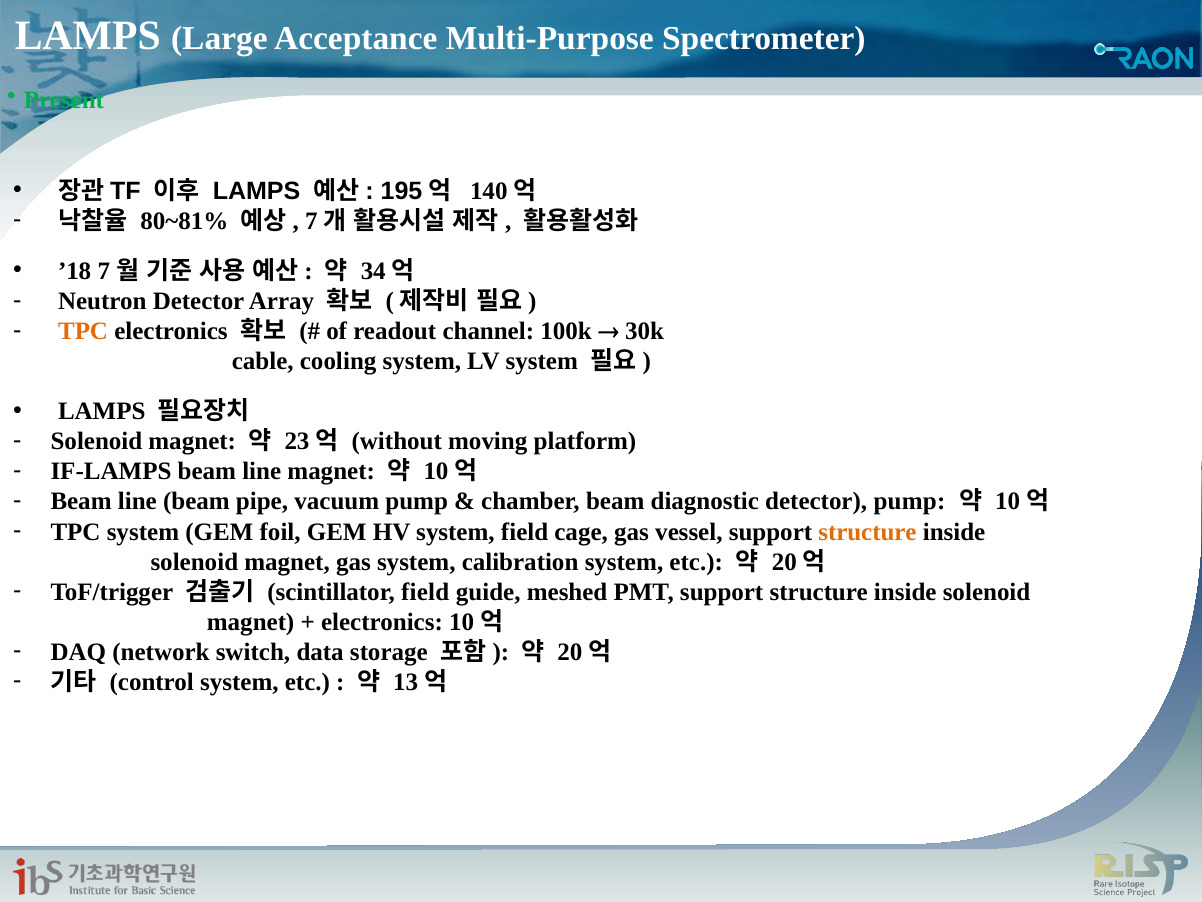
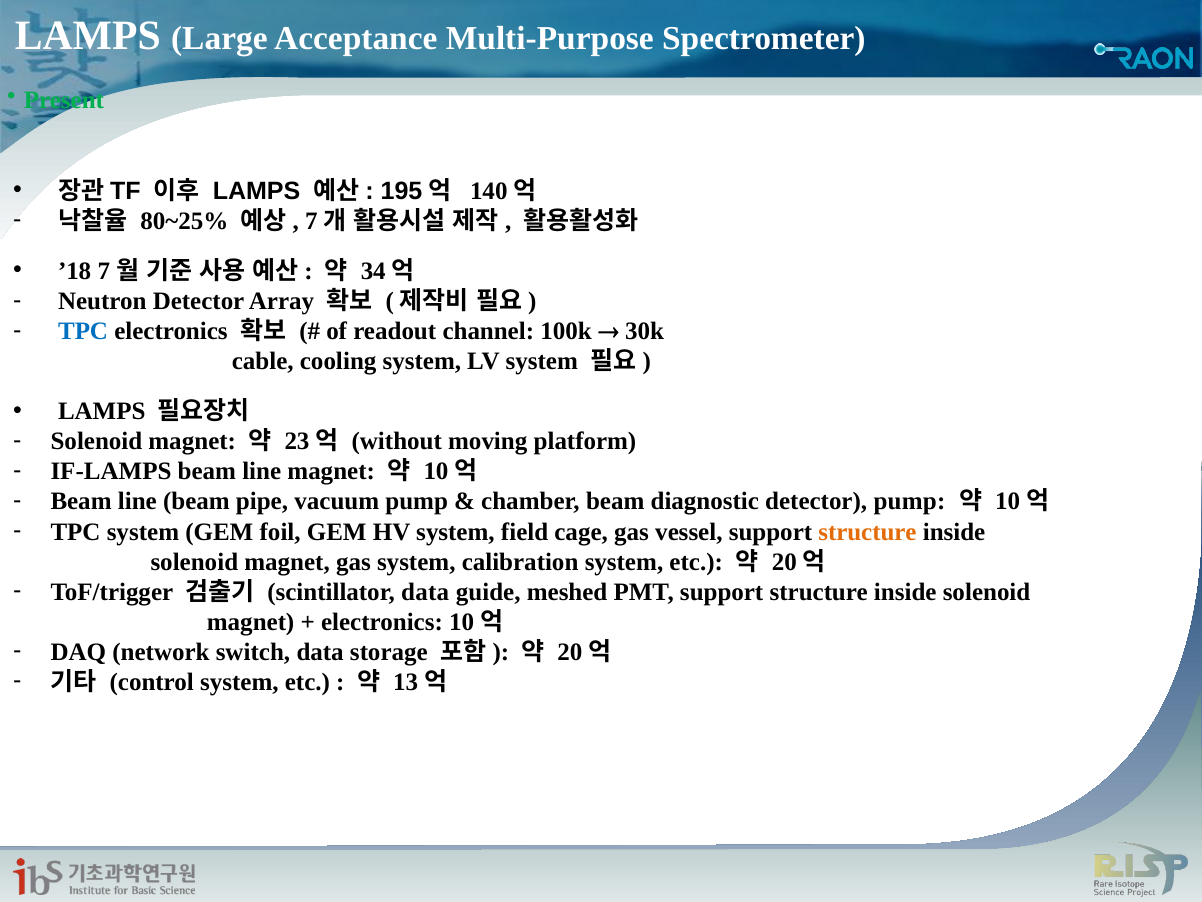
80~81%: 80~81% -> 80~25%
TPC at (83, 331) colour: orange -> blue
scintillator field: field -> data
